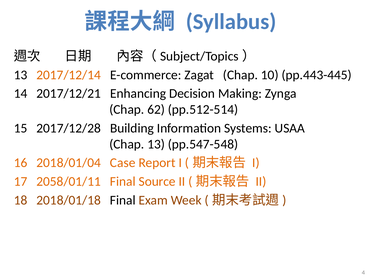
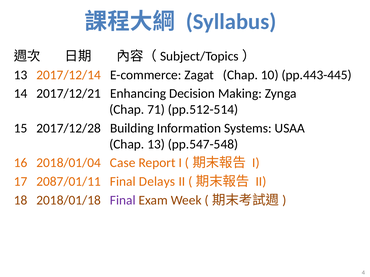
62: 62 -> 71
2058/01/11: 2058/01/11 -> 2087/01/11
Source: Source -> Delays
Final at (123, 201) colour: black -> purple
